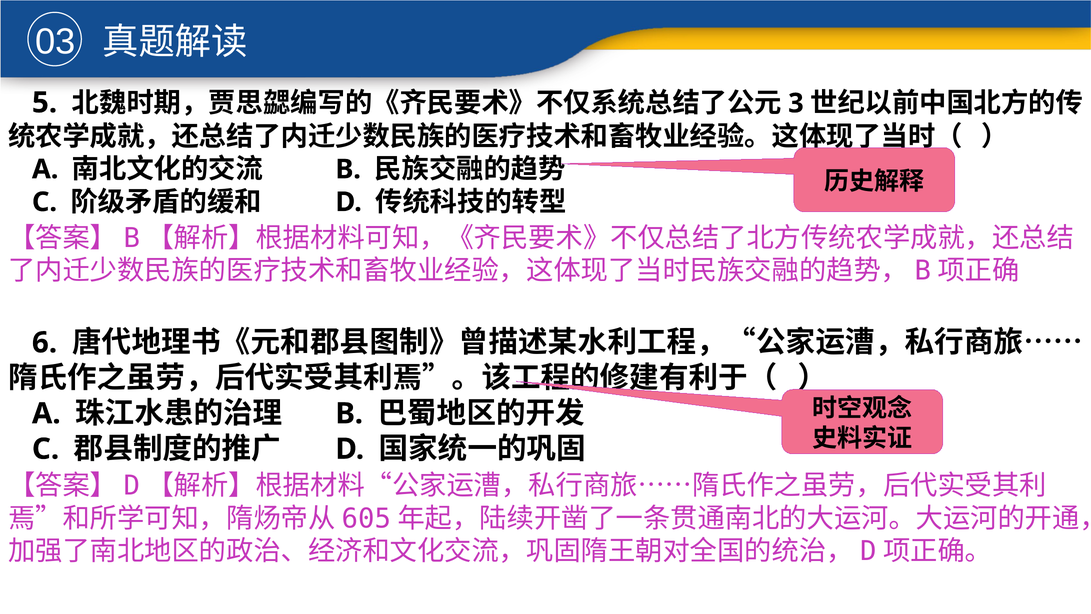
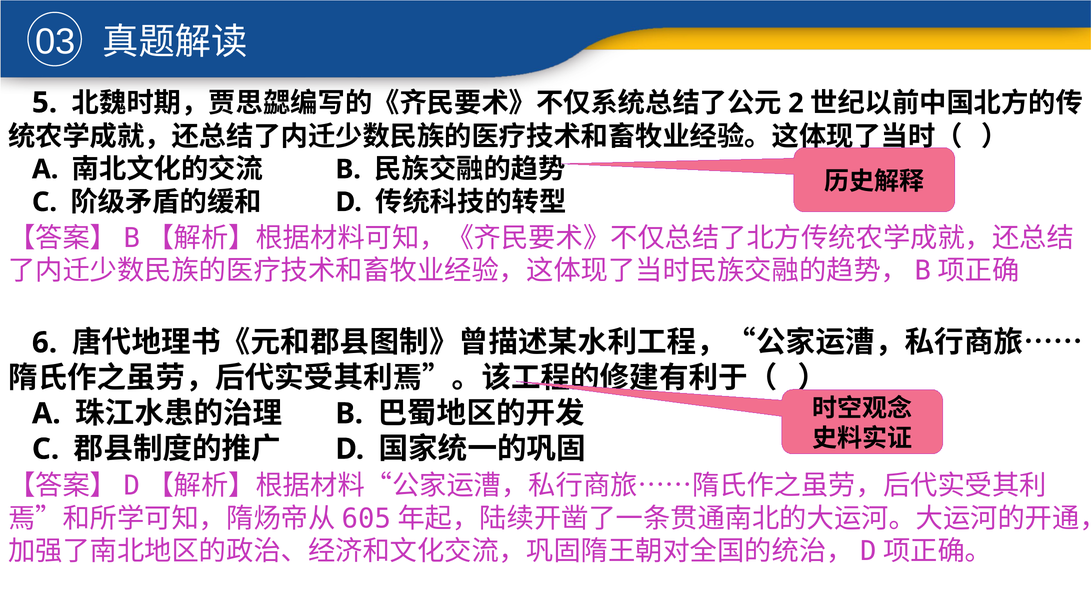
3: 3 -> 2
